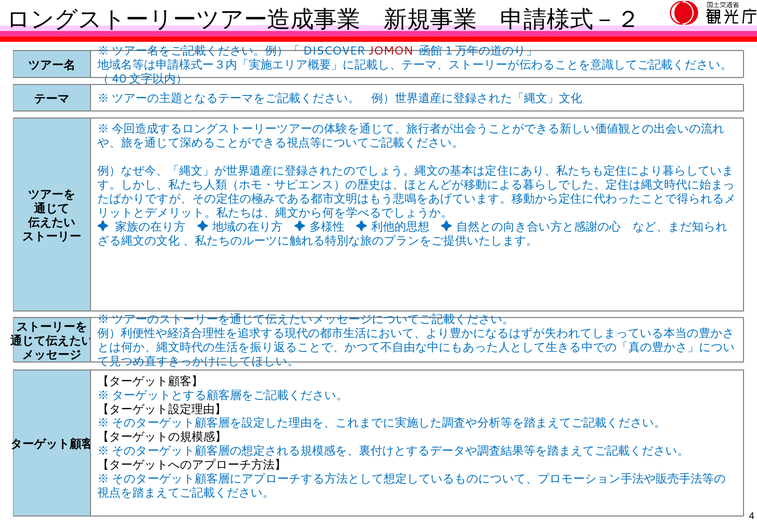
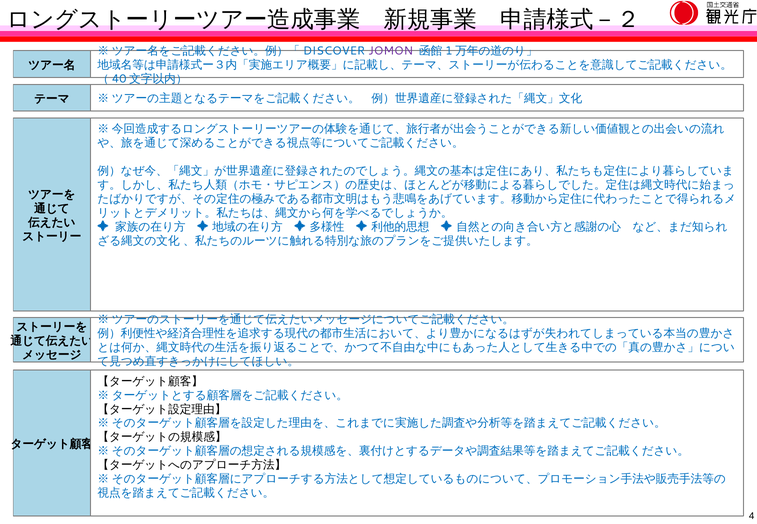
JOMON colour: red -> purple
